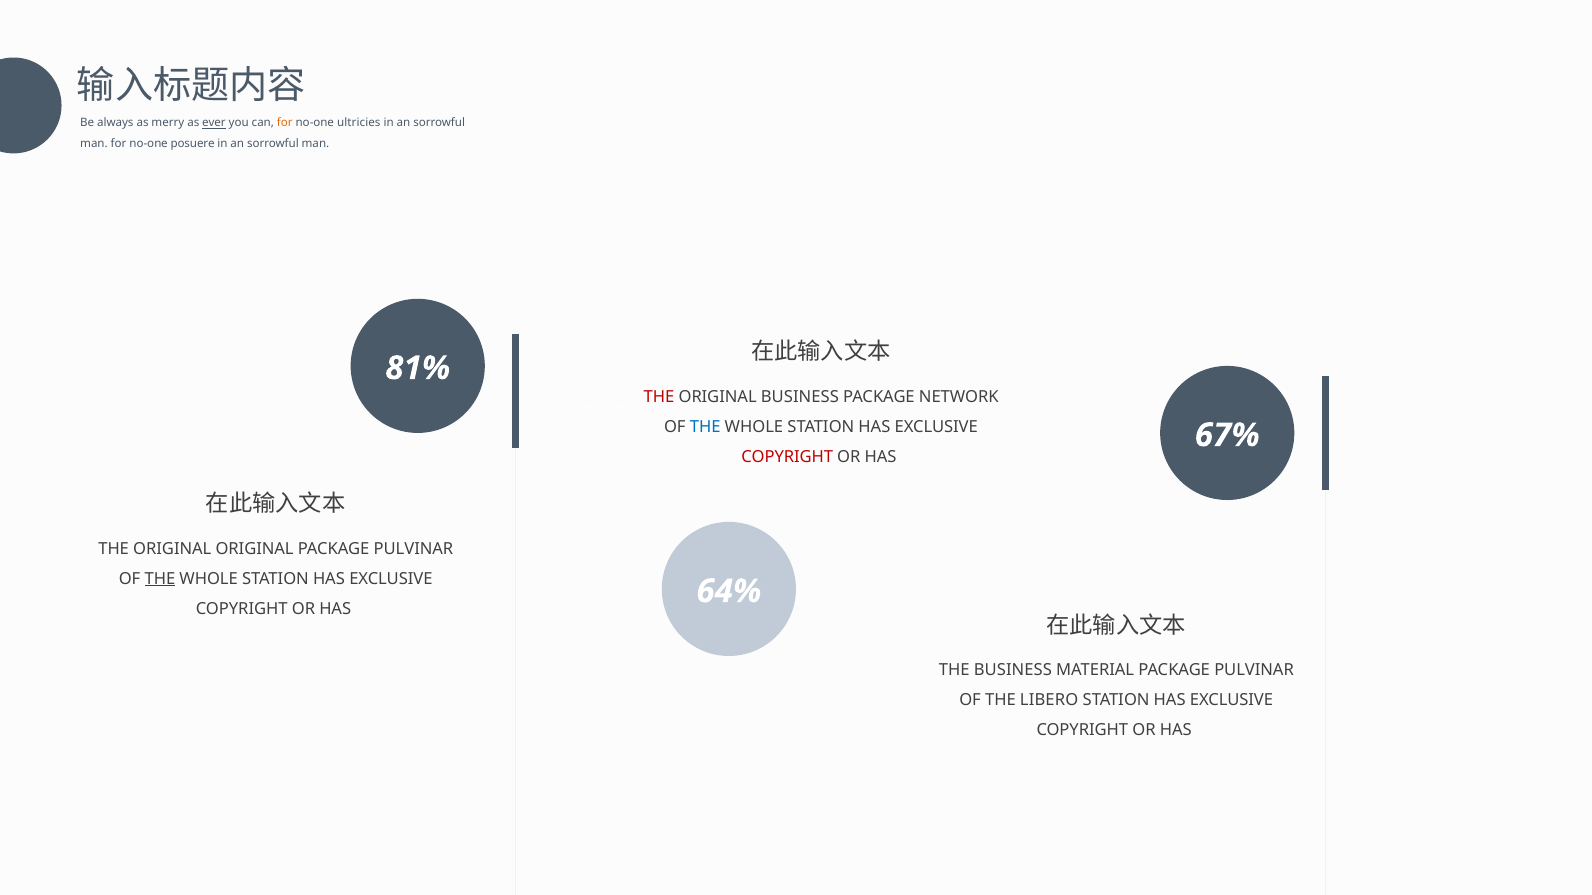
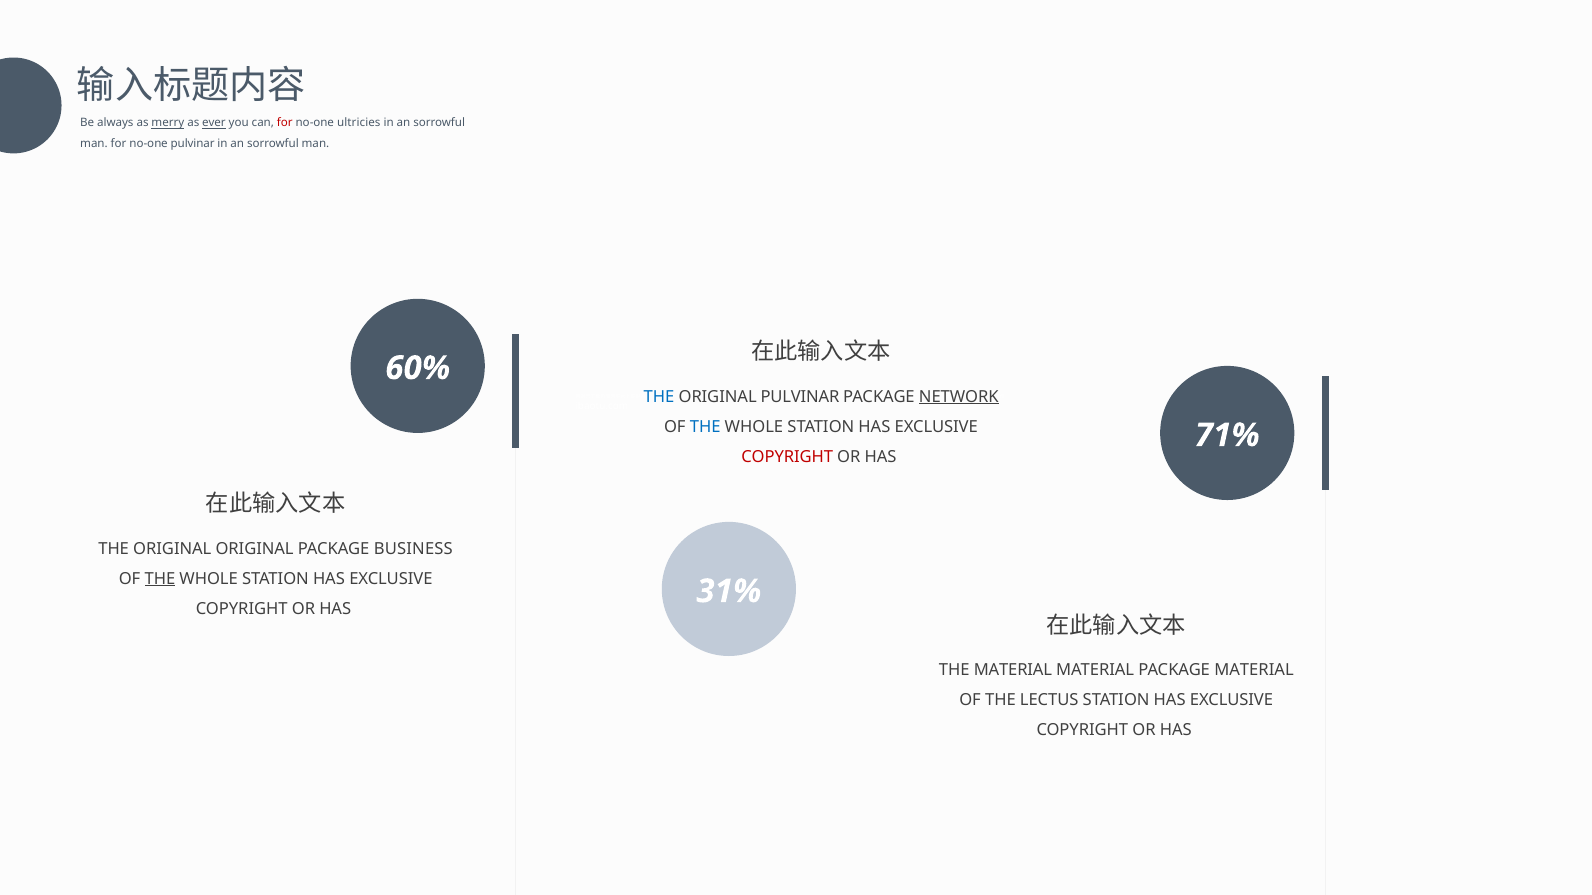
merry underline: none -> present
for at (285, 123) colour: orange -> red
no-one posuere: posuere -> pulvinar
81%: 81% -> 60%
THE at (659, 397) colour: red -> blue
ORIGINAL BUSINESS: BUSINESS -> PULVINAR
NETWORK underline: none -> present
67%: 67% -> 71%
PULVINAR at (413, 549): PULVINAR -> BUSINESS
64%: 64% -> 31%
THE BUSINESS: BUSINESS -> MATERIAL
MATERIAL PACKAGE PULVINAR: PULVINAR -> MATERIAL
LIBERO: LIBERO -> LECTUS
